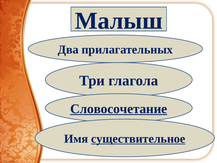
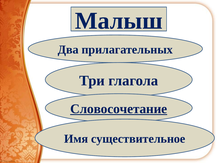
существительное underline: present -> none
